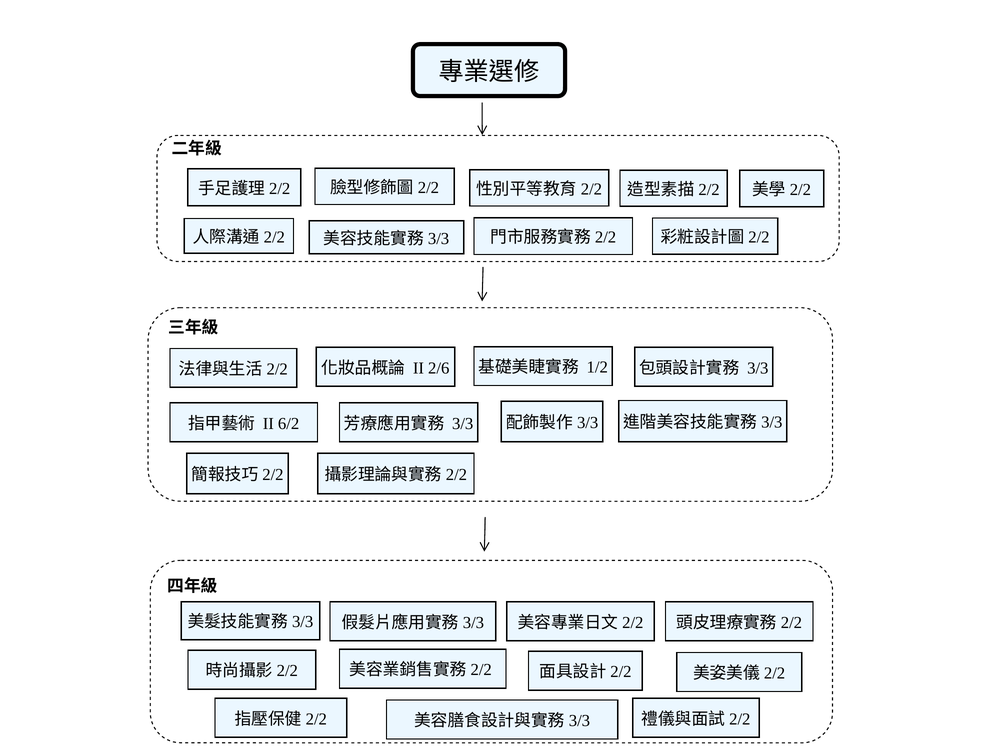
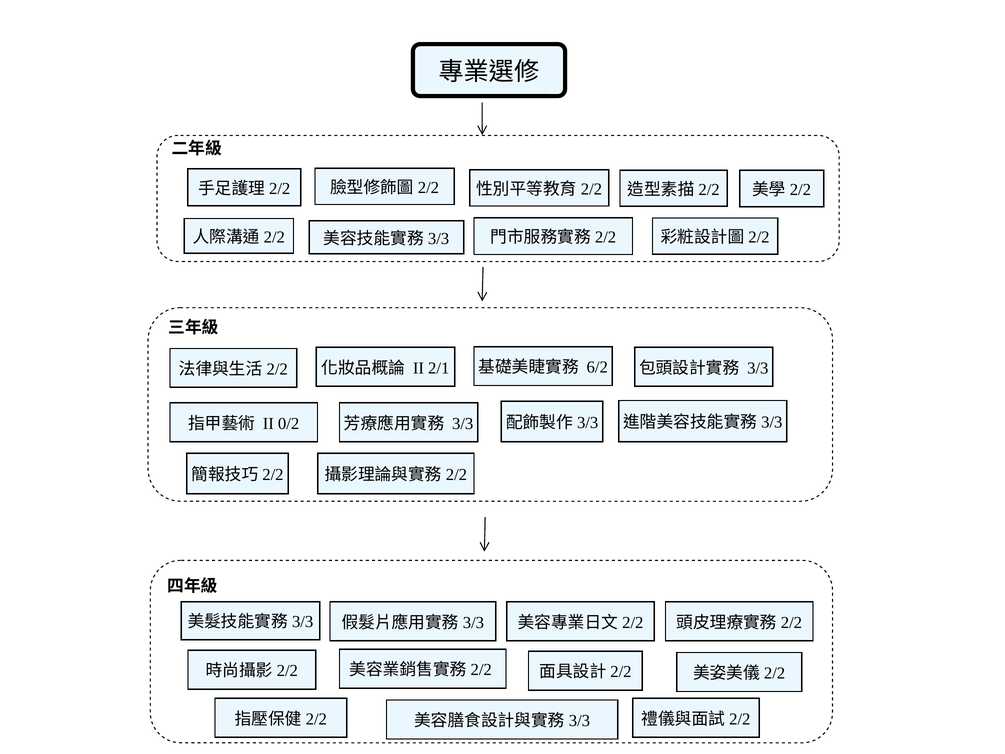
1/2: 1/2 -> 6/2
2/6: 2/6 -> 2/1
6/2: 6/2 -> 0/2
